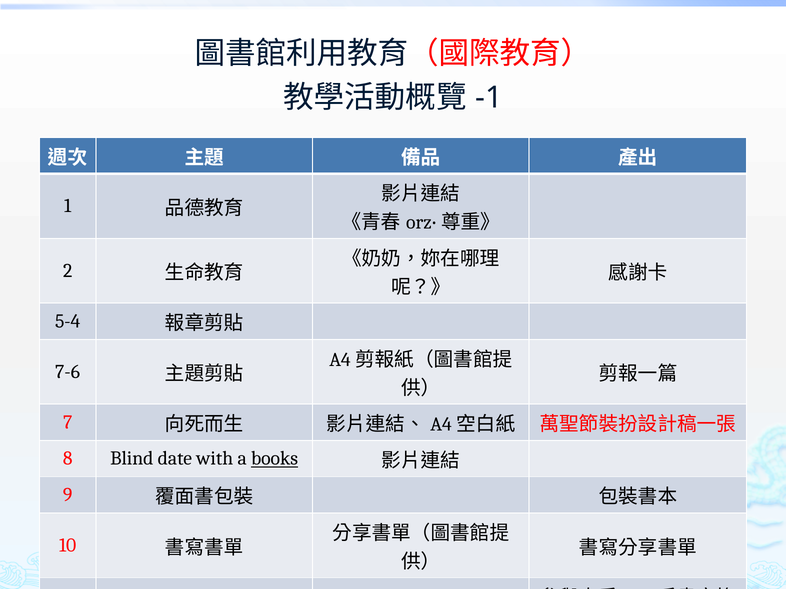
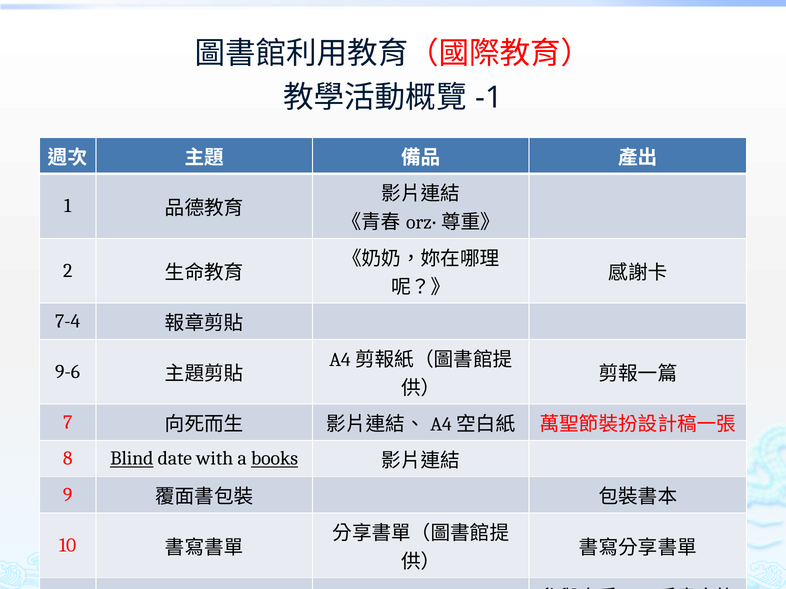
5-4: 5-4 -> 7-4
7-6: 7-6 -> 9-6
Blind underline: none -> present
